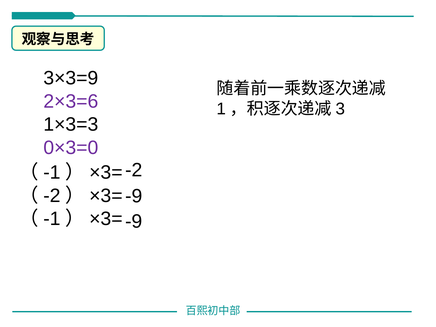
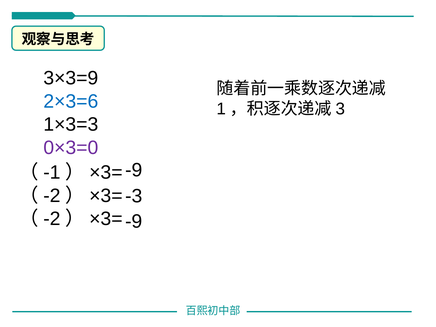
2×3=6 colour: purple -> blue
-2 at (134, 170): -2 -> -9
-9 at (134, 196): -9 -> -3
-1 at (52, 219): -1 -> -2
